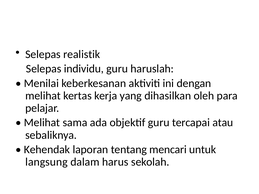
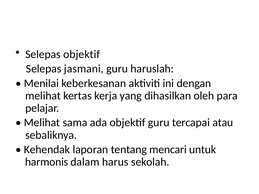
Selepas realistik: realistik -> objektif
individu: individu -> jasmani
langsung: langsung -> harmonis
